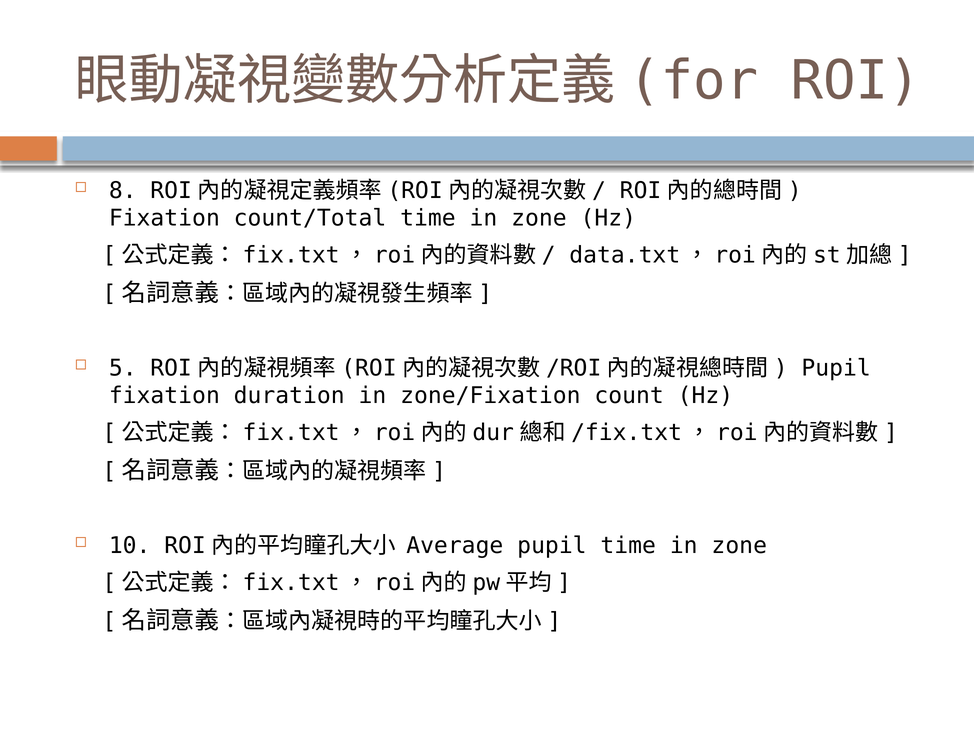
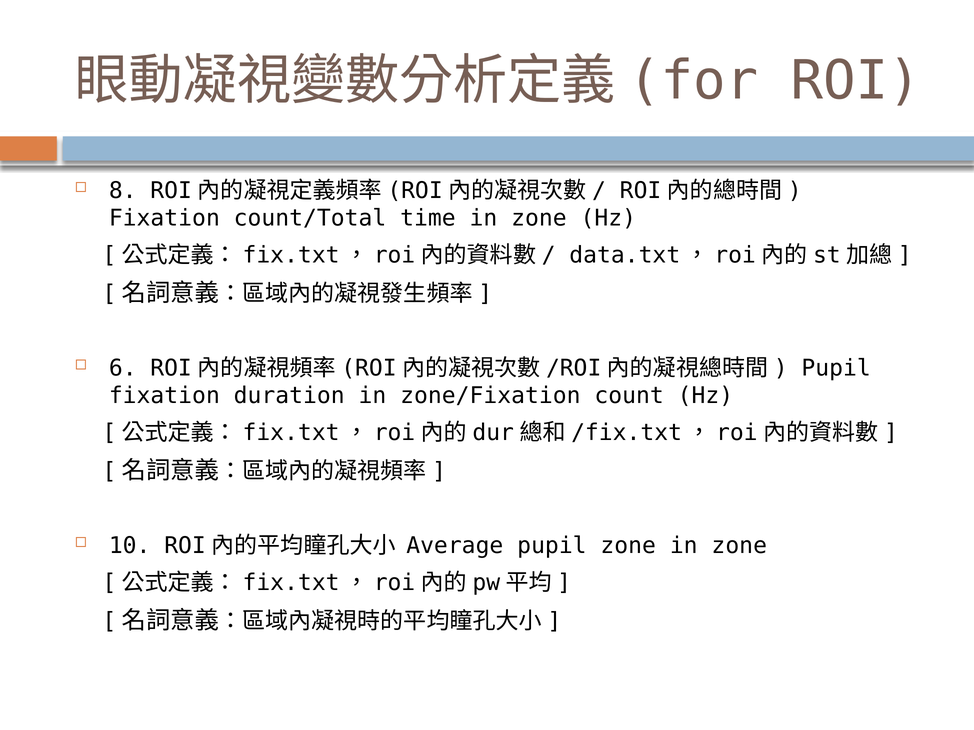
5: 5 -> 6
pupil time: time -> zone
